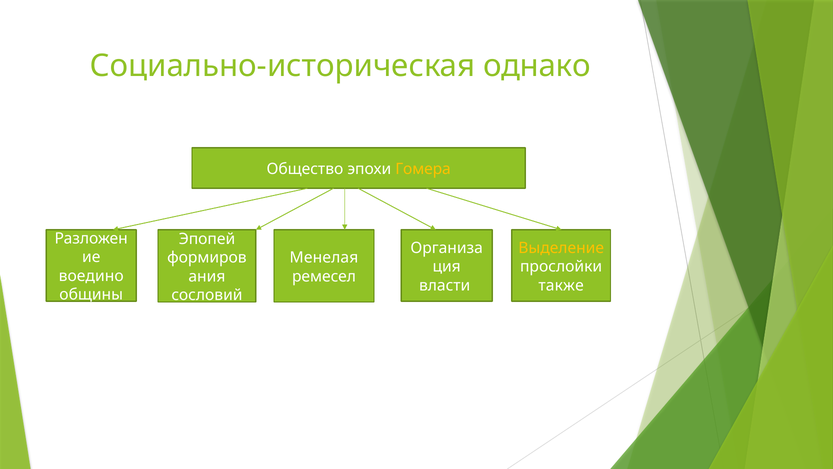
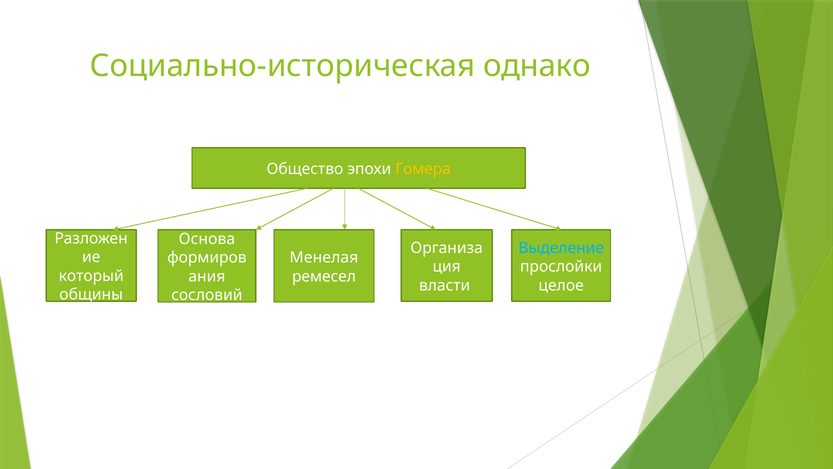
Эпопей: Эпопей -> Основа
Выделение colour: yellow -> light blue
воедино: воедино -> который
также: также -> целое
